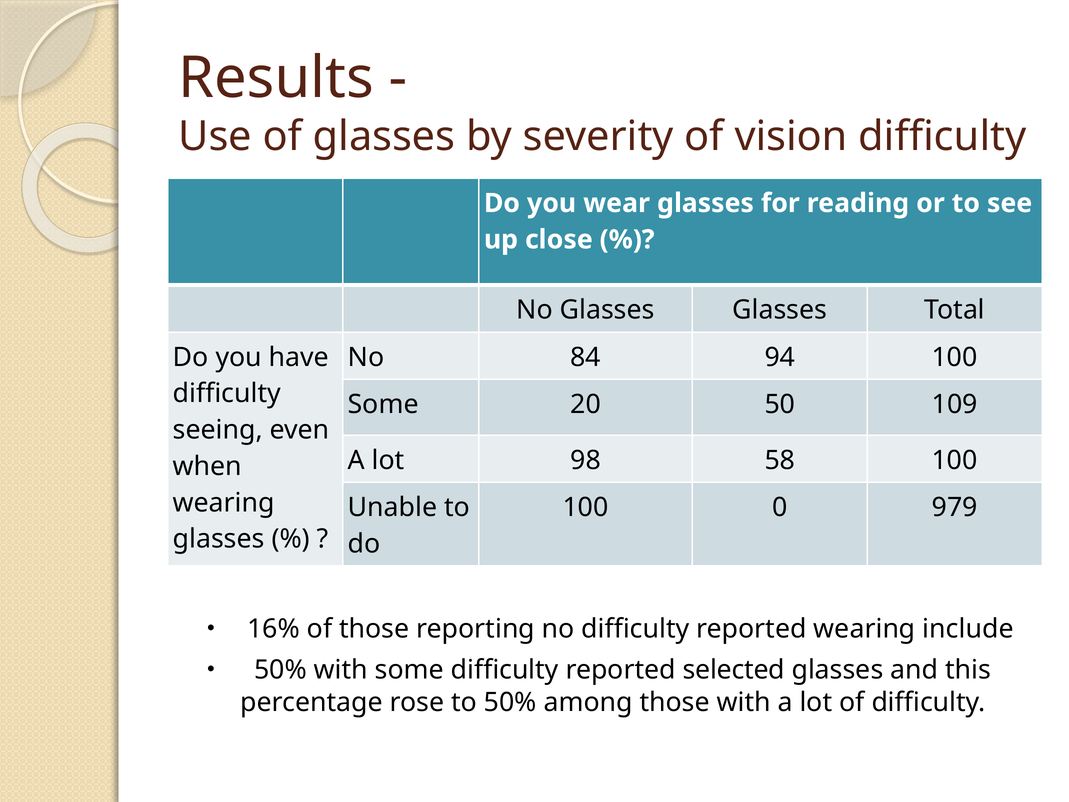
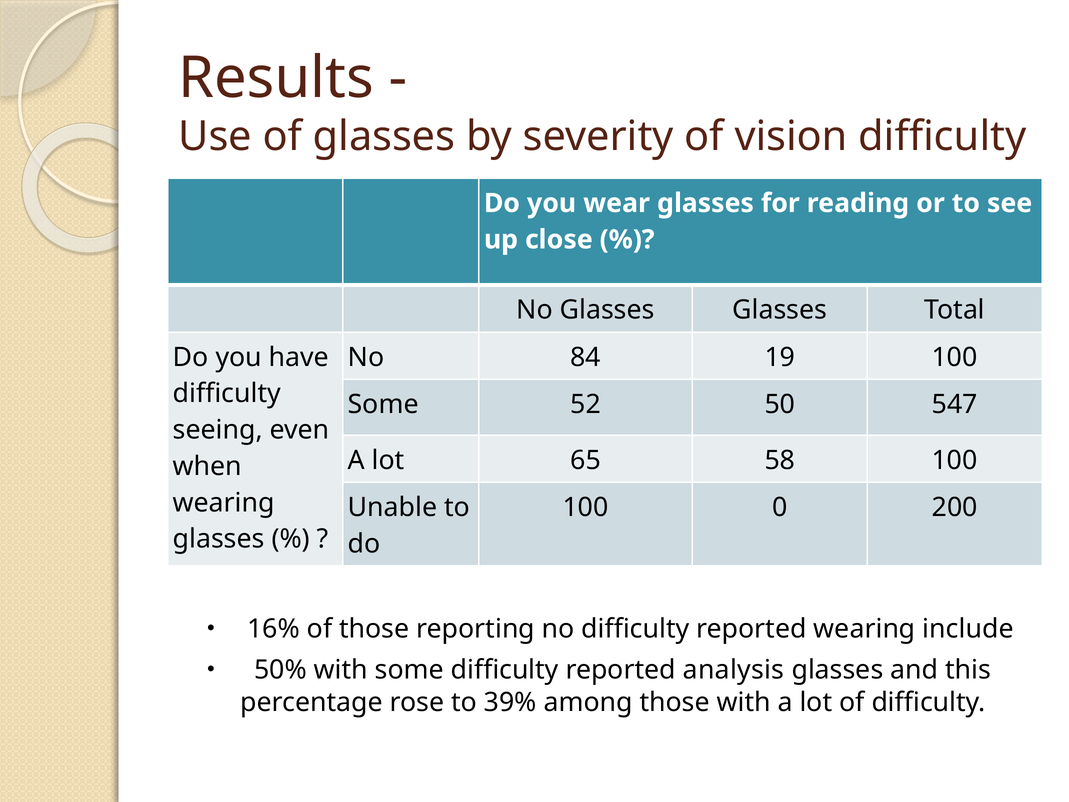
94: 94 -> 19
20: 20 -> 52
109: 109 -> 547
98: 98 -> 65
979: 979 -> 200
selected: selected -> analysis
to 50%: 50% -> 39%
